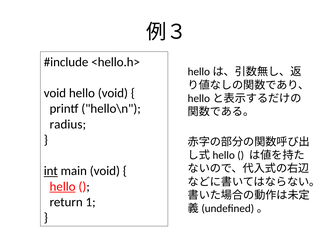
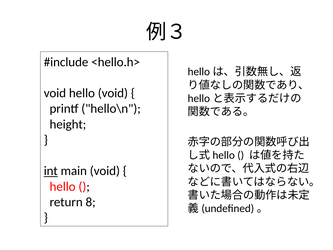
radius: radius -> height
hello at (63, 186) underline: present -> none
1: 1 -> 8
